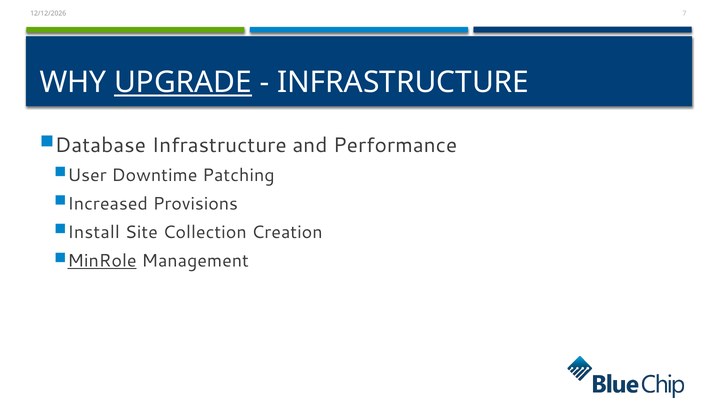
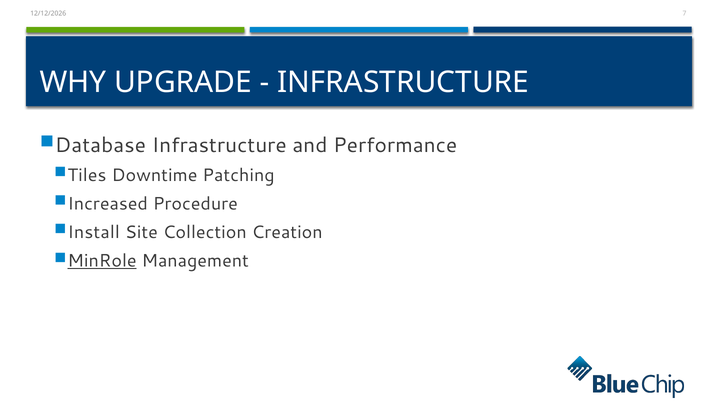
UPGRADE underline: present -> none
User: User -> Tiles
Provisions: Provisions -> Procedure
